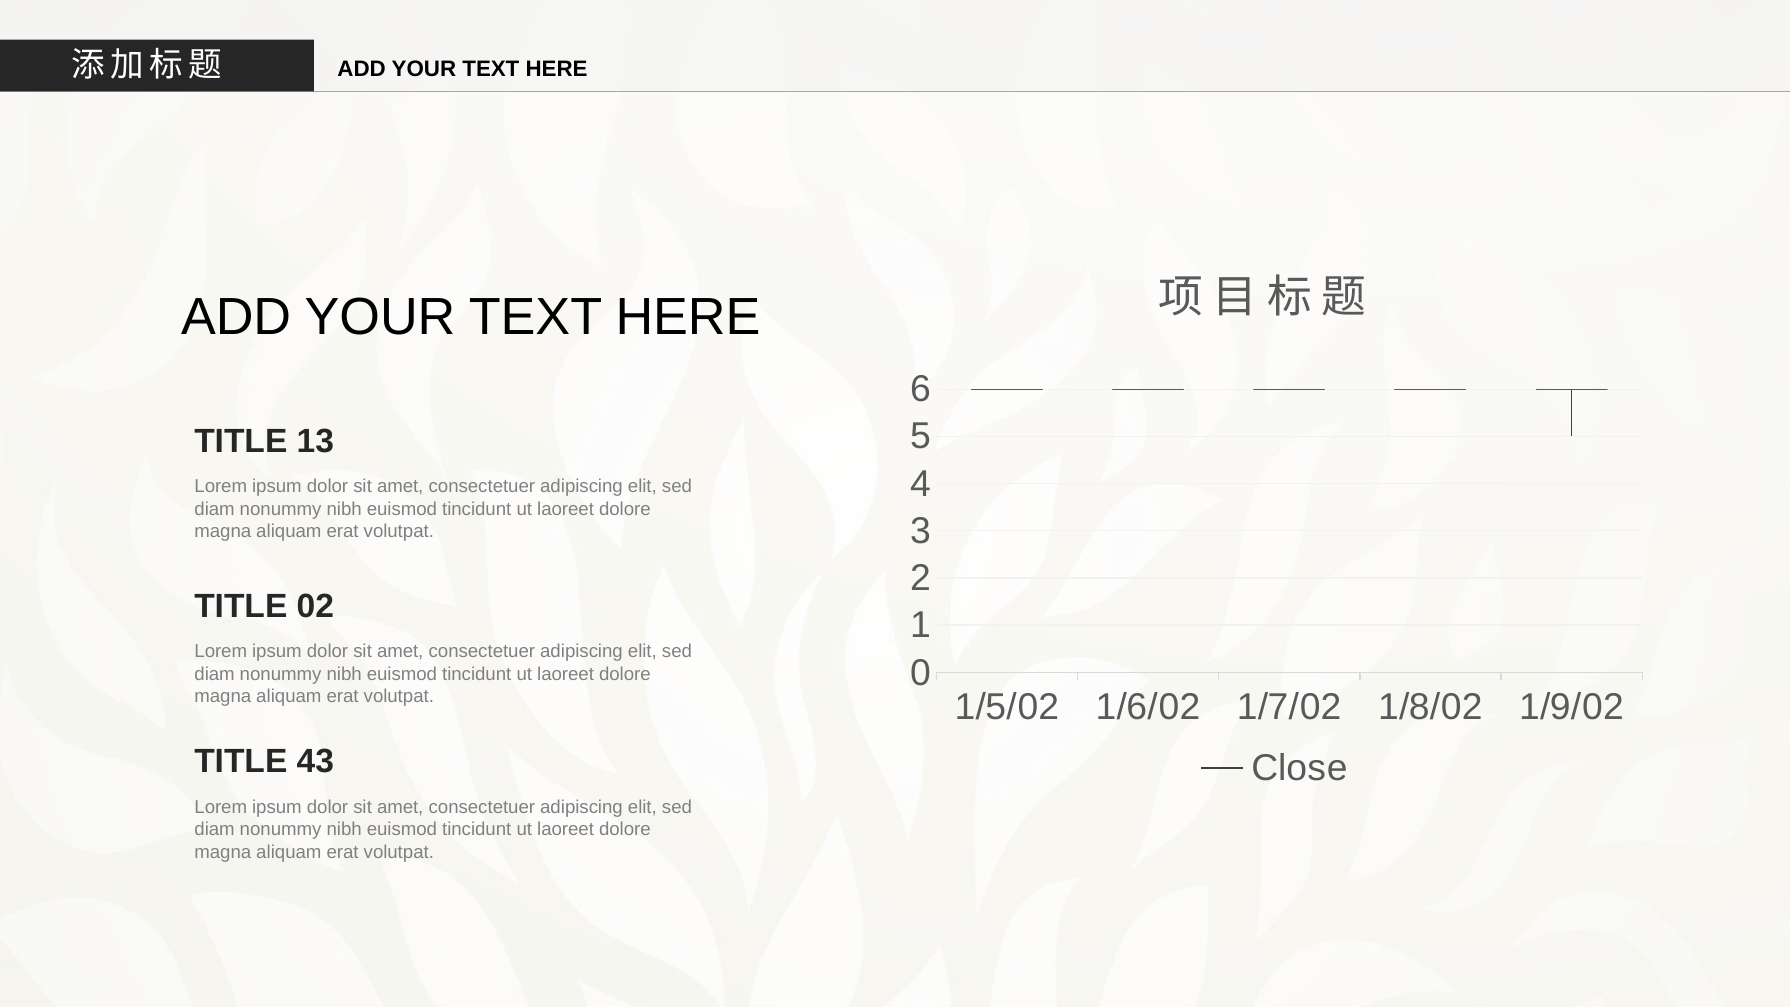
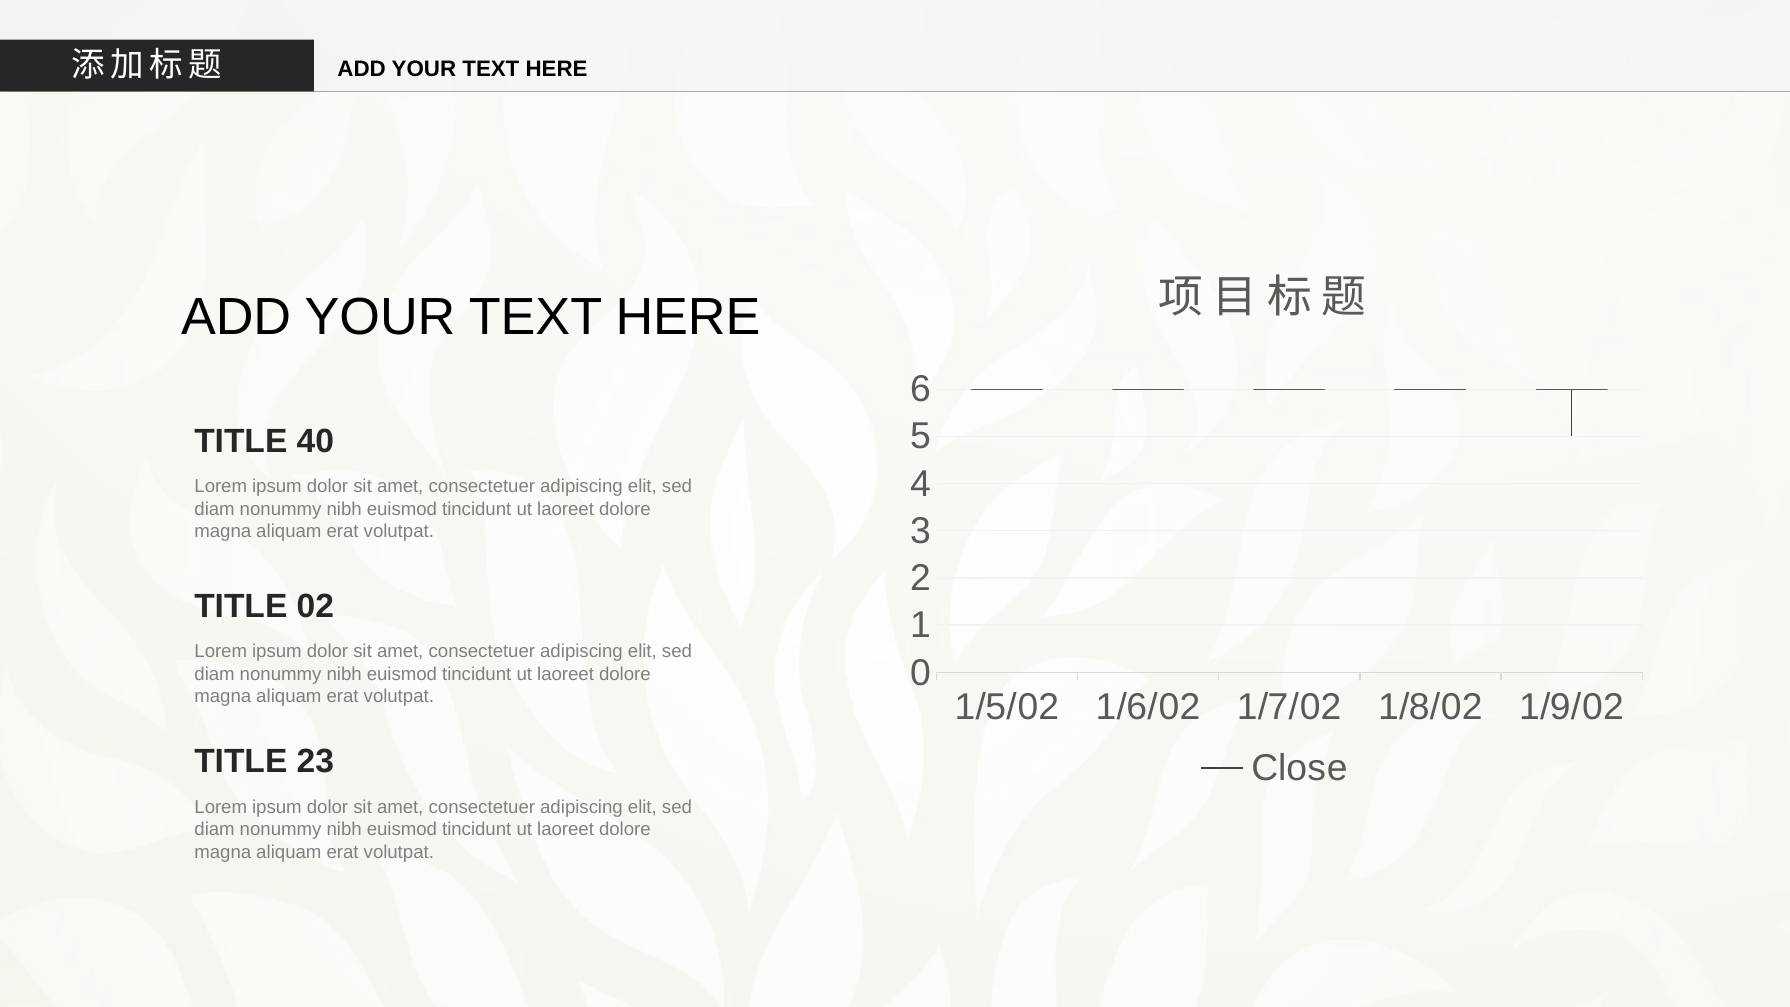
13: 13 -> 40
43: 43 -> 23
